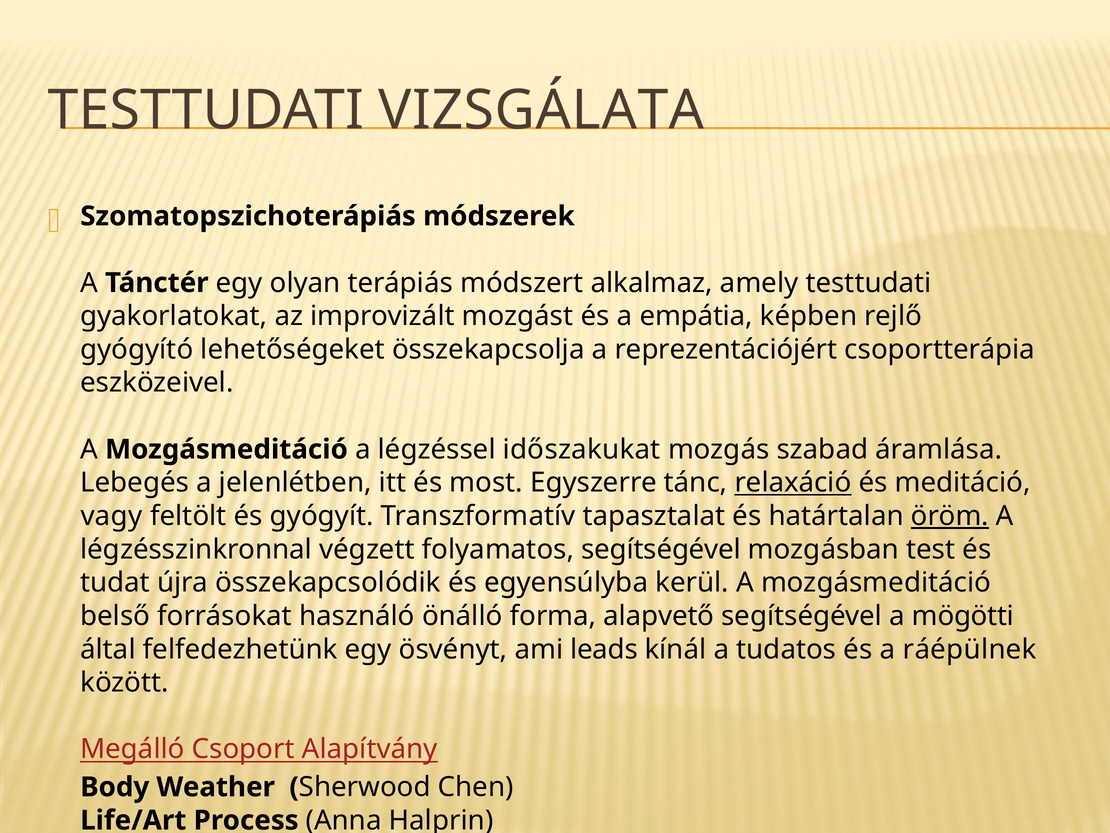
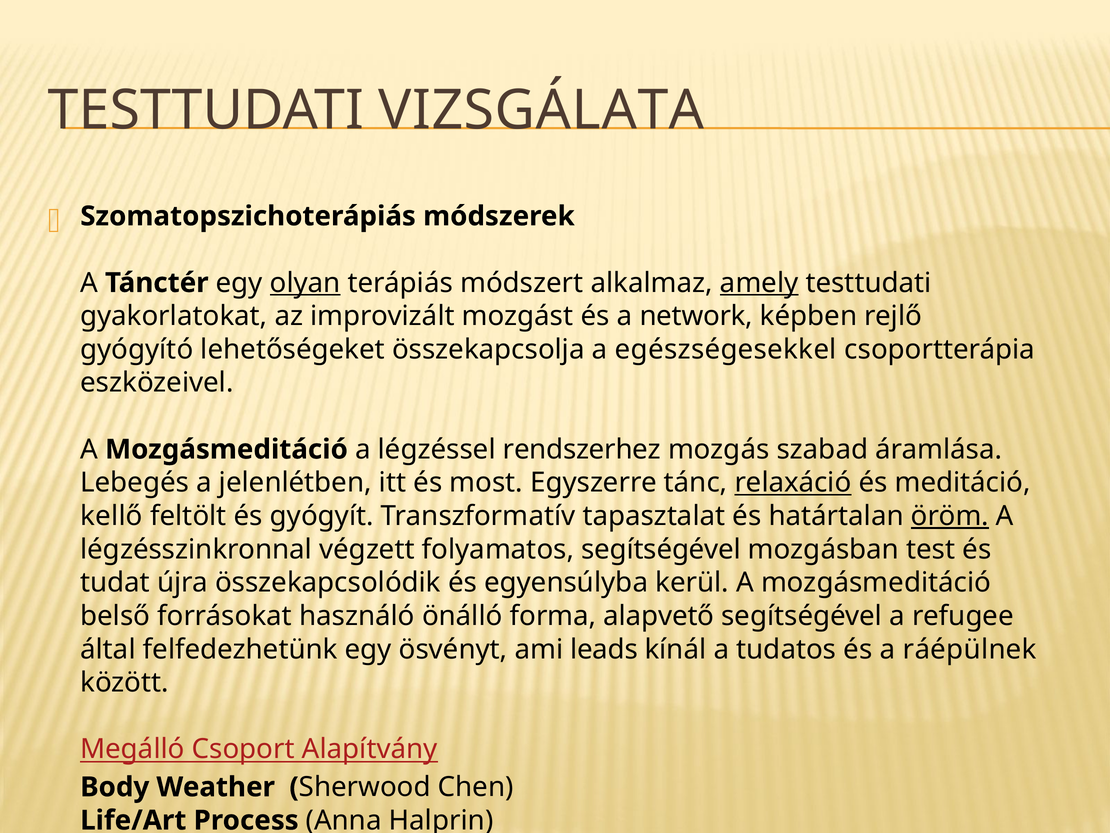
olyan underline: none -> present
amely underline: none -> present
empátia: empátia -> network
reprezentációjért: reprezentációjért -> egészségesekkel
időszakukat: időszakukat -> rendszerhez
vagy: vagy -> kellő
mögötti: mögötti -> refugee
